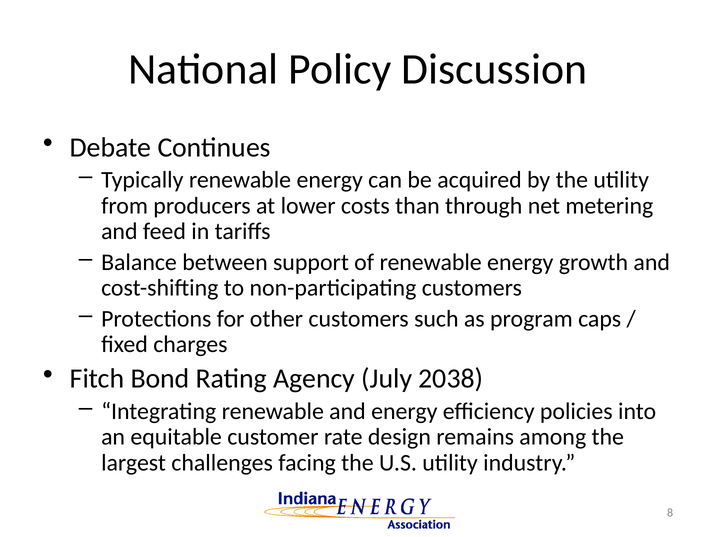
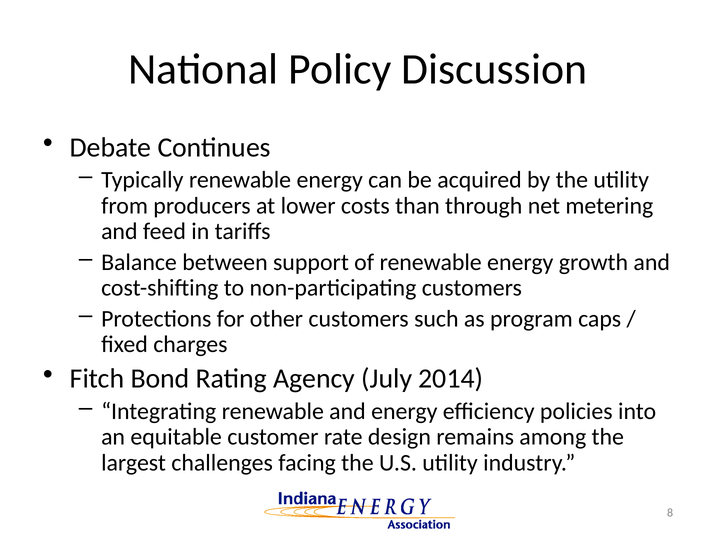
2038: 2038 -> 2014
